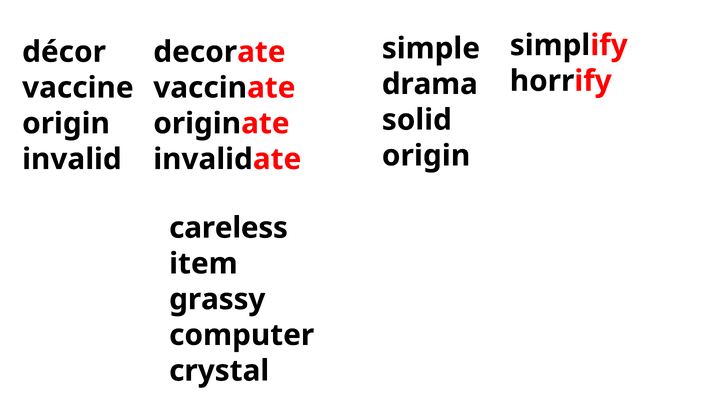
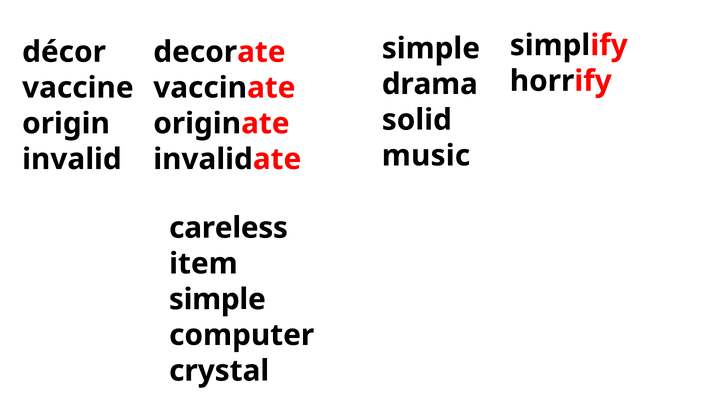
origin at (426, 156): origin -> music
grassy at (217, 300): grassy -> simple
